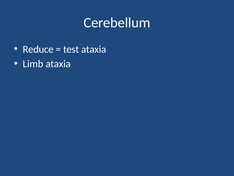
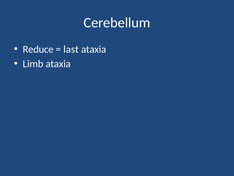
test: test -> last
